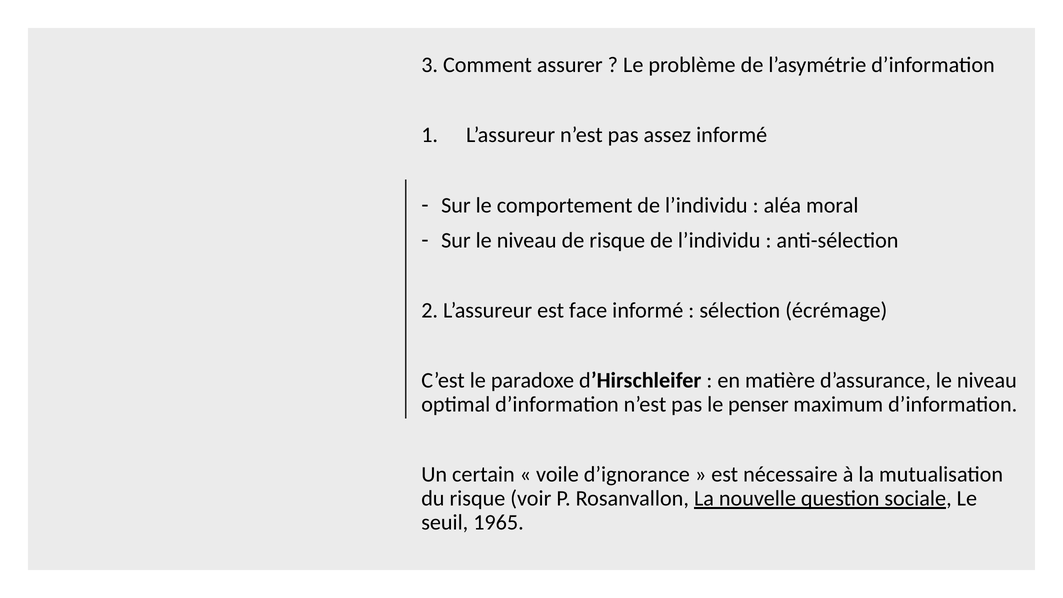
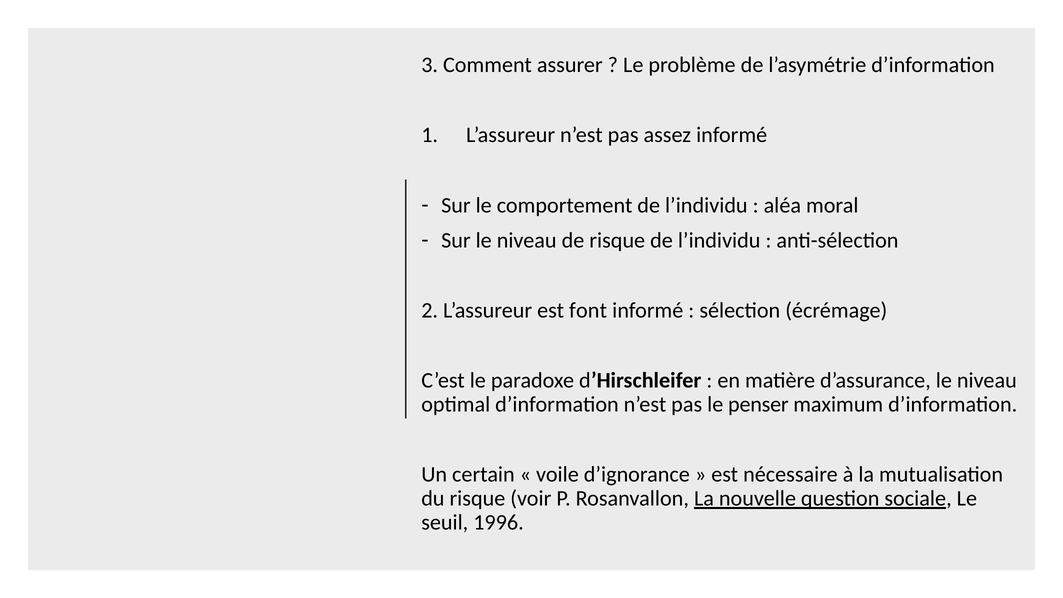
face: face -> font
1965: 1965 -> 1996
